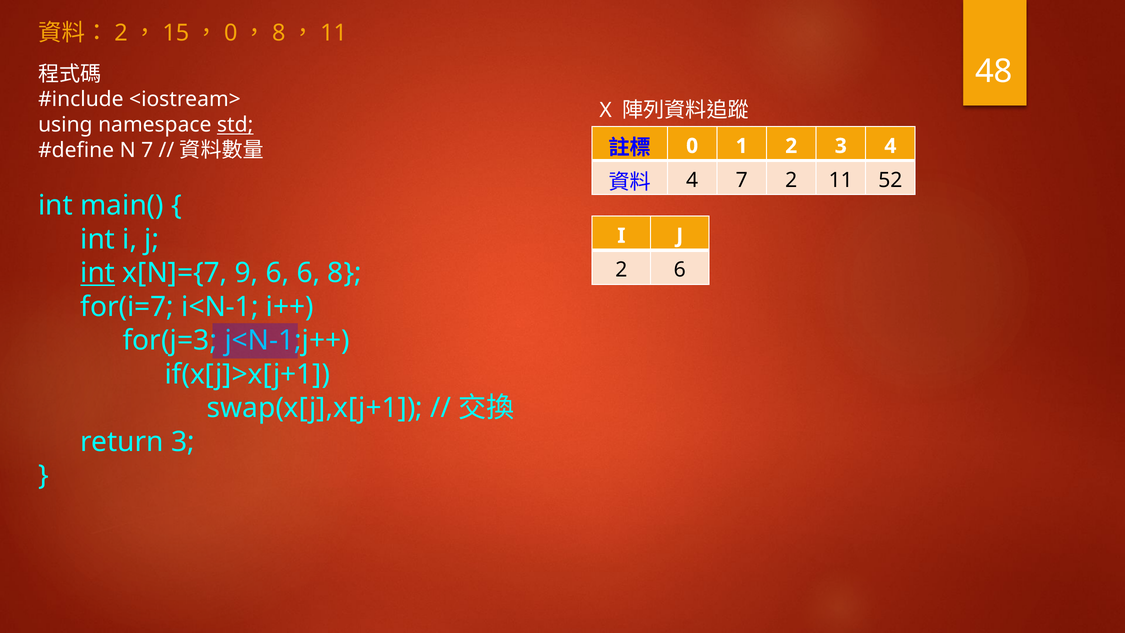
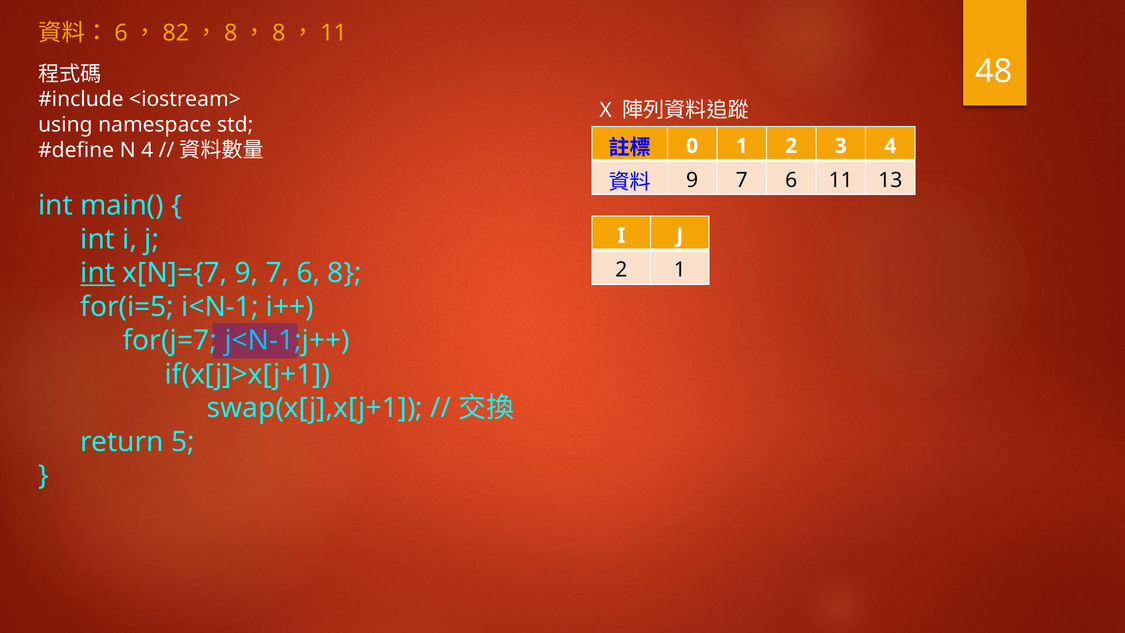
2 at (121, 33): 2 -> 6
15: 15 -> 82
0 at (231, 33): 0 -> 8
std underline: present -> none
N 7: 7 -> 4
4 at (692, 180): 4 -> 9
2 at (791, 180): 2 -> 6
52: 52 -> 13
2 6: 6 -> 1
x[N]={7 9 6: 6 -> 7
for(i=7: for(i=7 -> for(i=5
for(j=3: for(j=3 -> for(j=7
return 3: 3 -> 5
